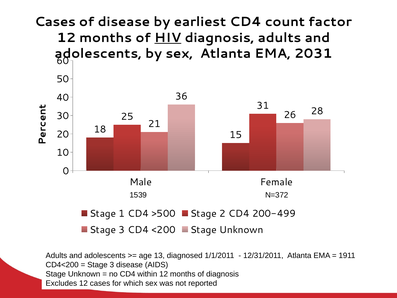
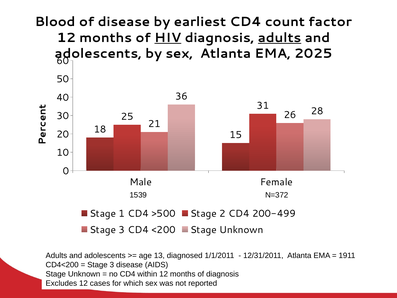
Cases at (55, 22): Cases -> Blood
adults at (280, 38) underline: none -> present
2031: 2031 -> 2025
